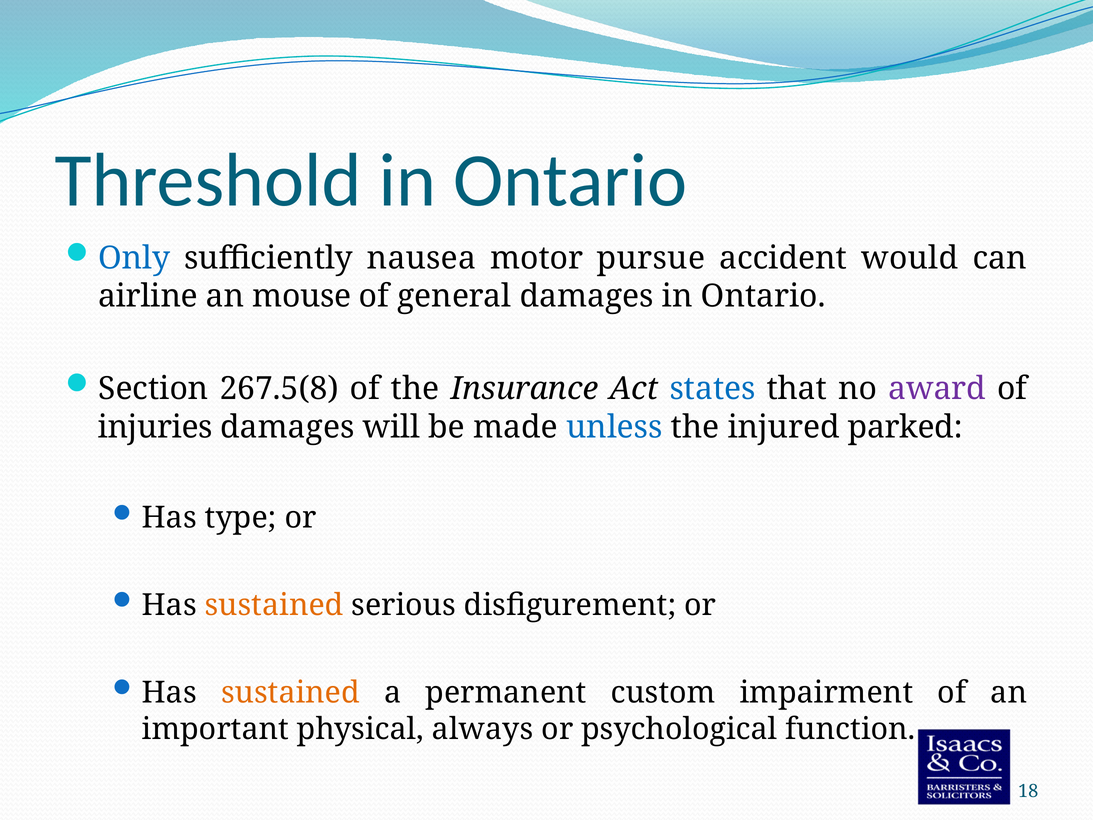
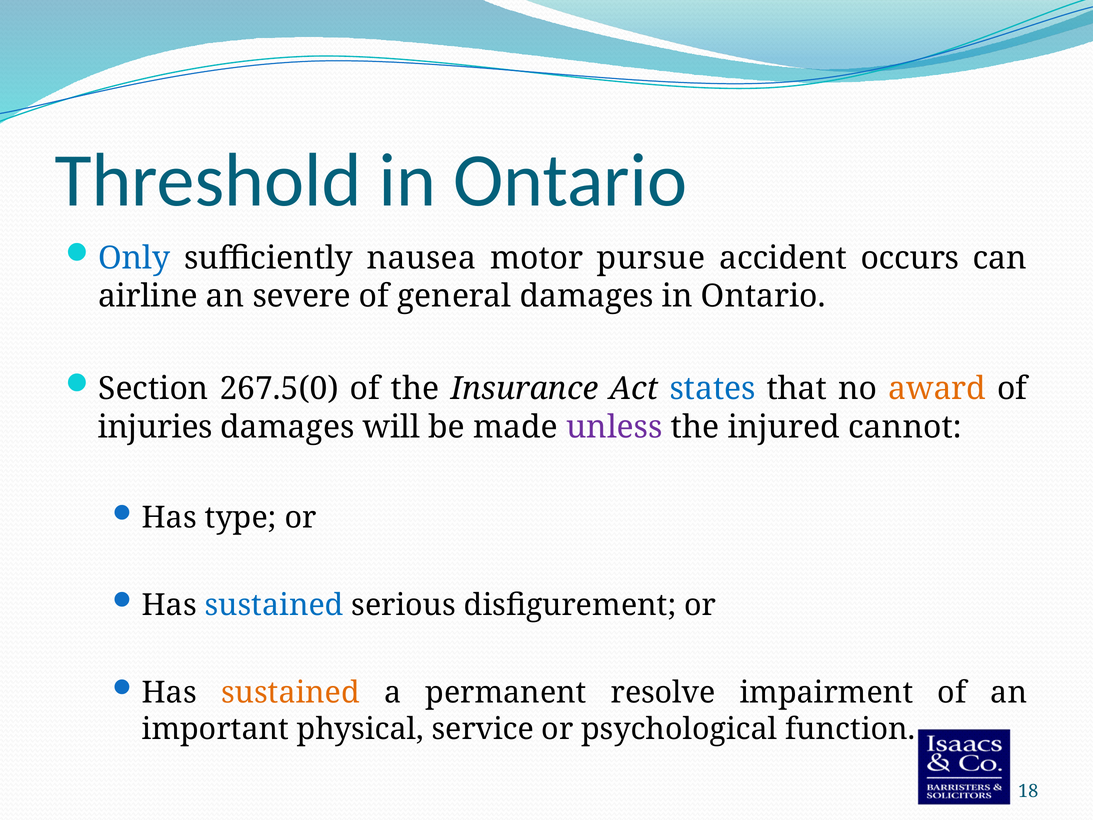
would: would -> occurs
mouse: mouse -> severe
267.5(8: 267.5(8 -> 267.5(0
award colour: purple -> orange
unless colour: blue -> purple
parked: parked -> cannot
sustained at (274, 605) colour: orange -> blue
custom: custom -> resolve
always: always -> service
